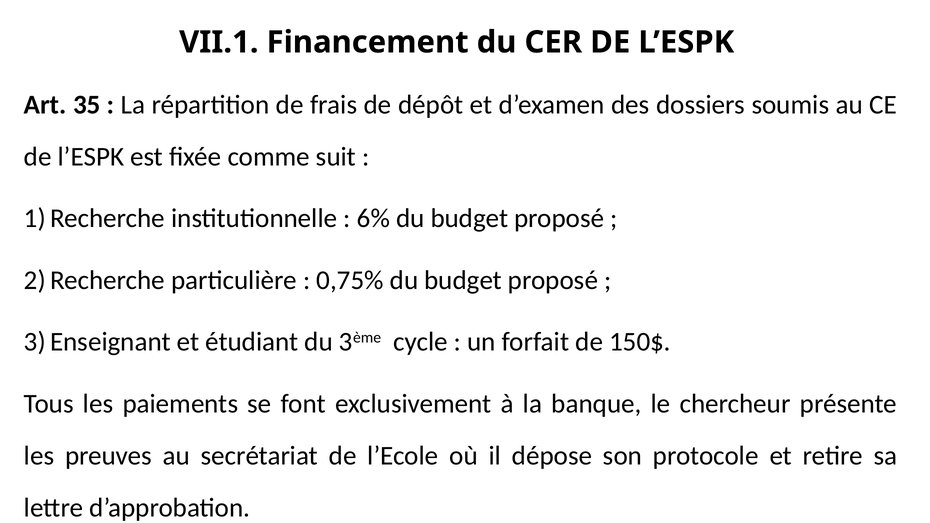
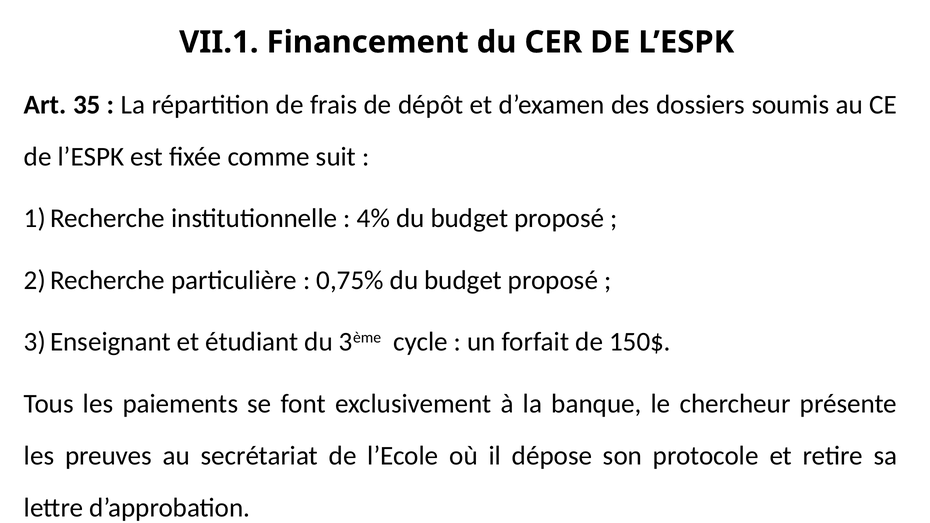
6%: 6% -> 4%
